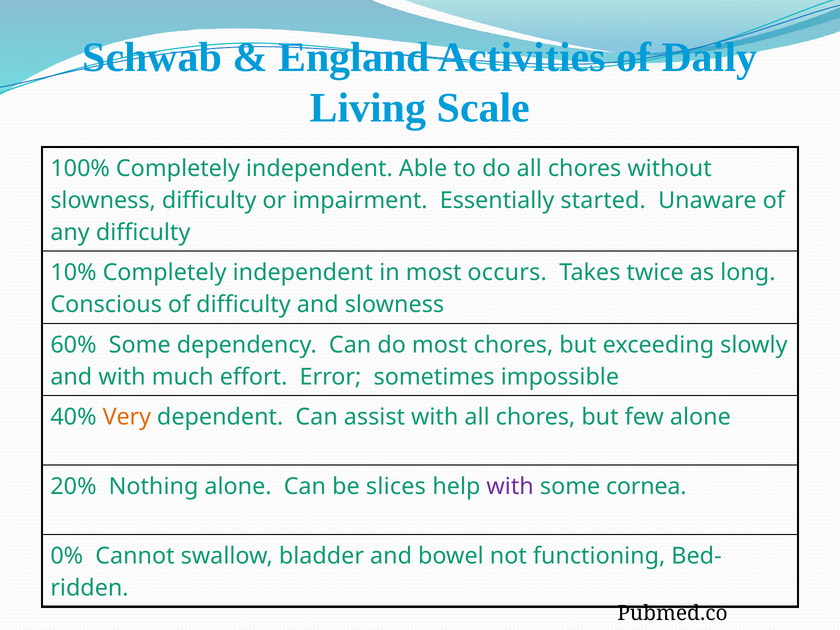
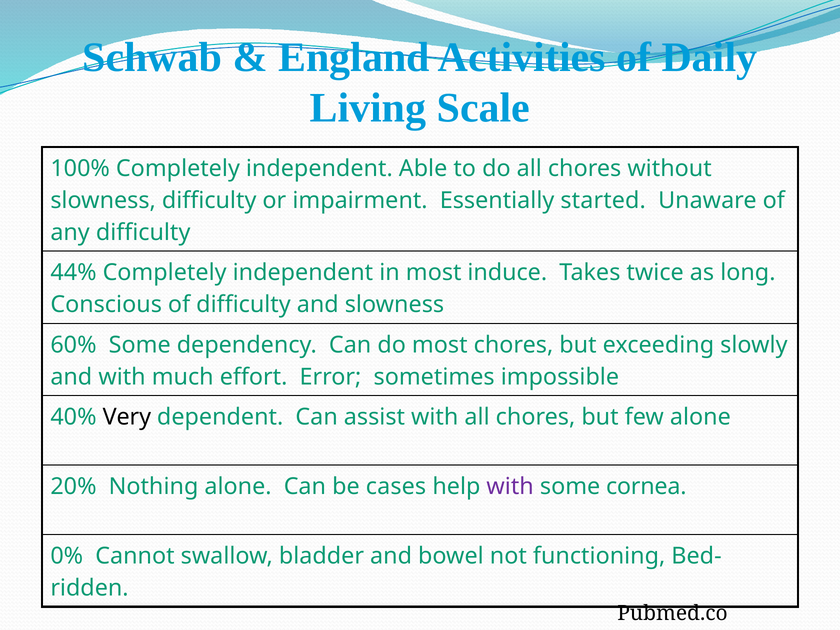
10%: 10% -> 44%
occurs: occurs -> induce
Very colour: orange -> black
slices: slices -> cases
